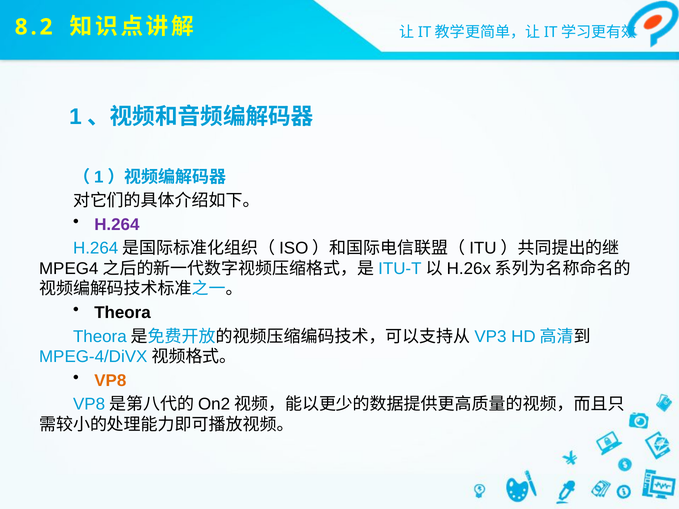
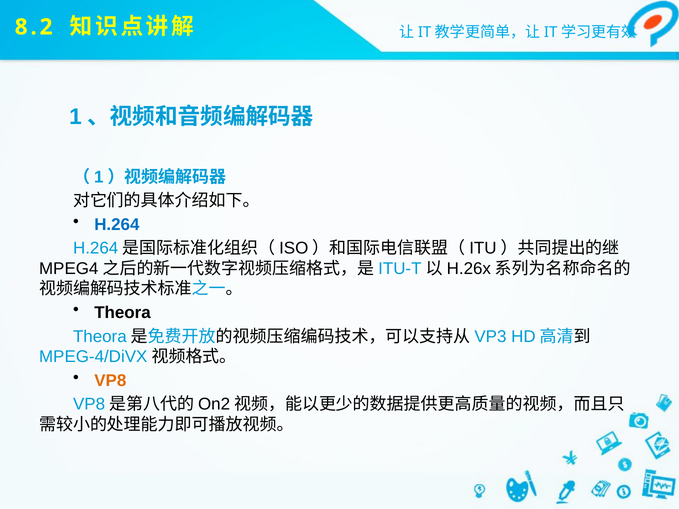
H.264 colour: purple -> blue
